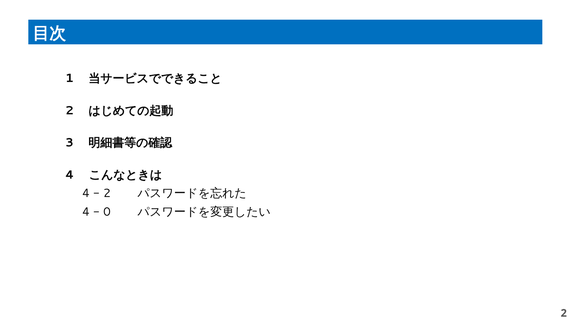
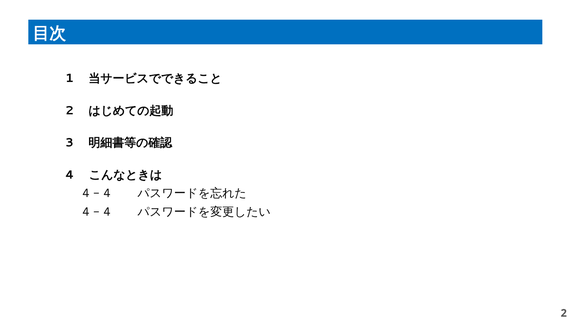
2 at (107, 193): 2 -> 4
0 at (107, 212): 0 -> 4
